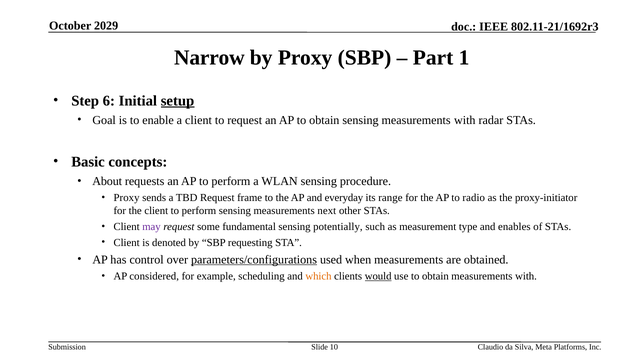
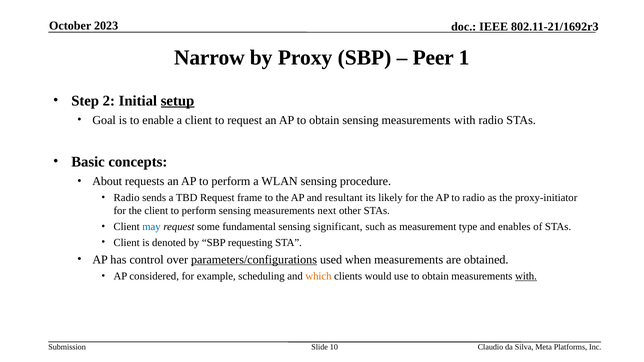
2029: 2029 -> 2023
Part: Part -> Peer
6: 6 -> 2
with radar: radar -> radio
Proxy at (127, 198): Proxy -> Radio
everyday: everyday -> resultant
range: range -> likely
may colour: purple -> blue
potentially: potentially -> significant
would underline: present -> none
with at (526, 276) underline: none -> present
